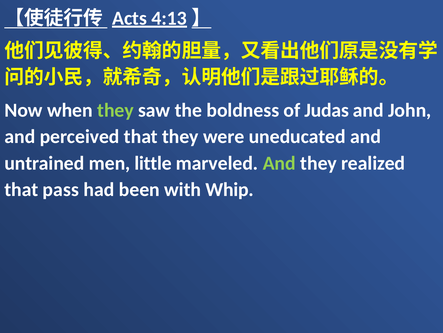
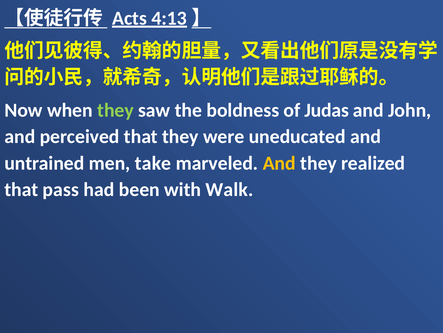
little: little -> take
And at (279, 163) colour: light green -> yellow
Whip: Whip -> Walk
